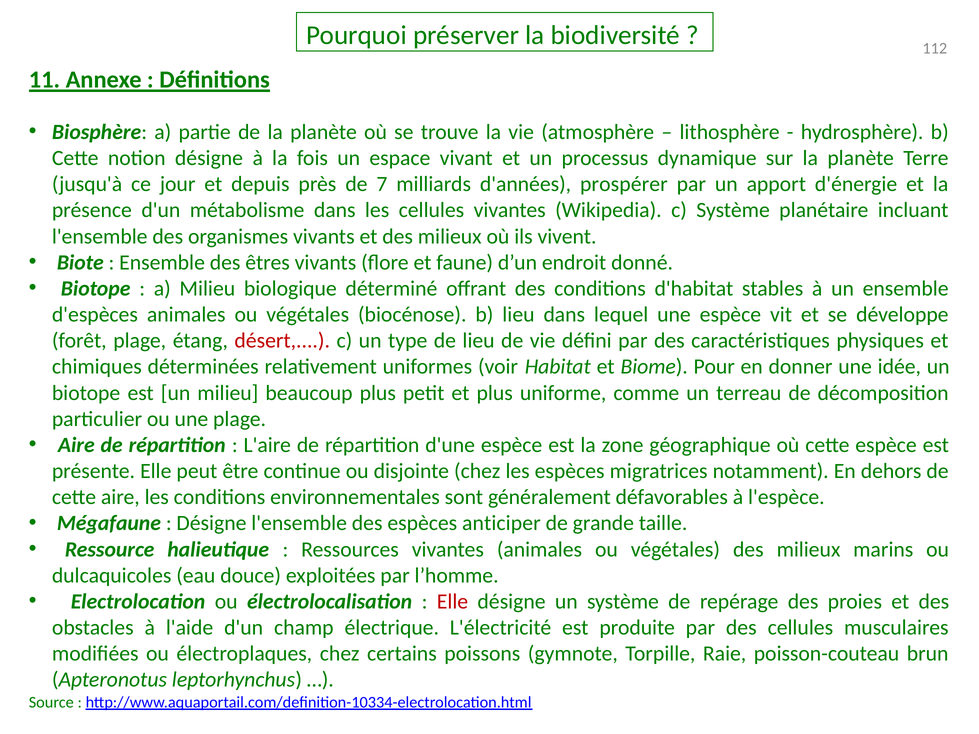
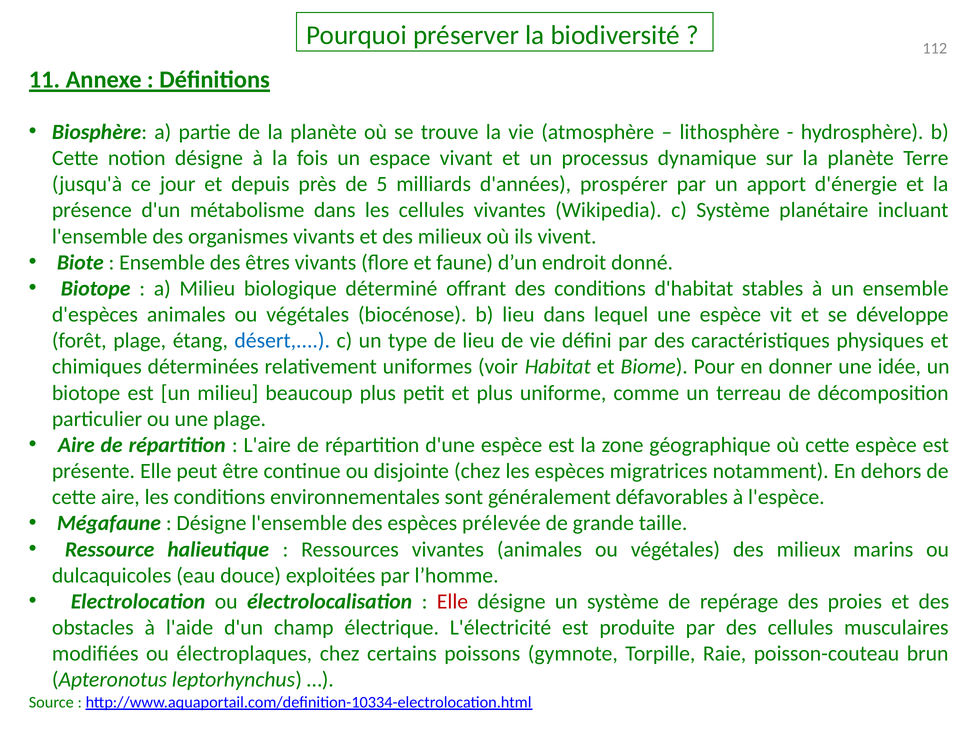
7: 7 -> 5
désert colour: red -> blue
anticiper: anticiper -> prélevée
